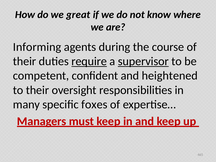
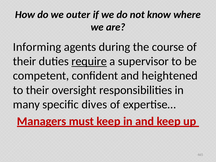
great: great -> outer
supervisor underline: present -> none
foxes: foxes -> dives
